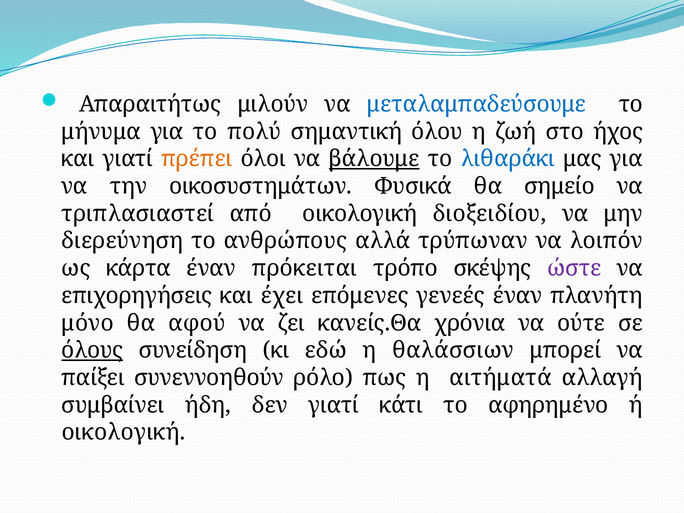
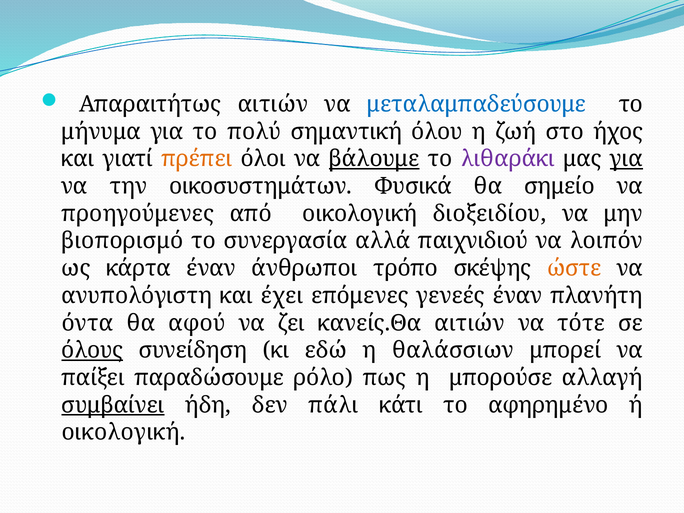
Απαραιτήτως μιλούν: μιλούν -> αιτιών
λιθαράκι colour: blue -> purple
για at (626, 159) underline: none -> present
τριπλασιαστεί: τριπλασιαστεί -> προηγούμενες
διερεύνηση: διερεύνηση -> βιοπορισμό
ανθρώπους: ανθρώπους -> συνεργασία
τρύπωναν: τρύπωναν -> παιχνιδιού
πρόκειται: πρόκειται -> άνθρωποι
ώστε colour: purple -> orange
επιχορηγήσεις: επιχορηγήσεις -> ανυπολόγιστη
μόνο: μόνο -> όντα
κανείς.Θα χρόνια: χρόνια -> αιτιών
ούτε: ούτε -> τότε
συνεννοηθούν: συνεννοηθούν -> παραδώσουμε
αιτήματά: αιτήματά -> μπορούσε
συμβαίνει underline: none -> present
δεν γιατί: γιατί -> πάλι
